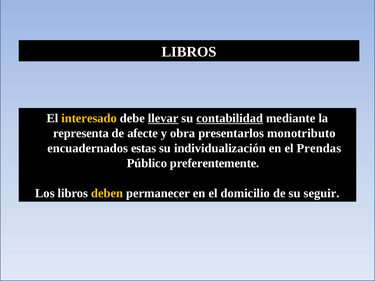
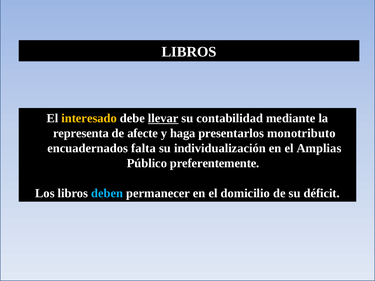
contabilidad underline: present -> none
obra: obra -> haga
estas: estas -> falta
Prendas: Prendas -> Amplias
deben colour: yellow -> light blue
seguir: seguir -> déficit
